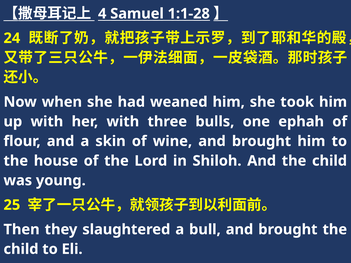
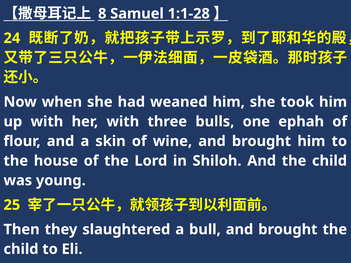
4: 4 -> 8
